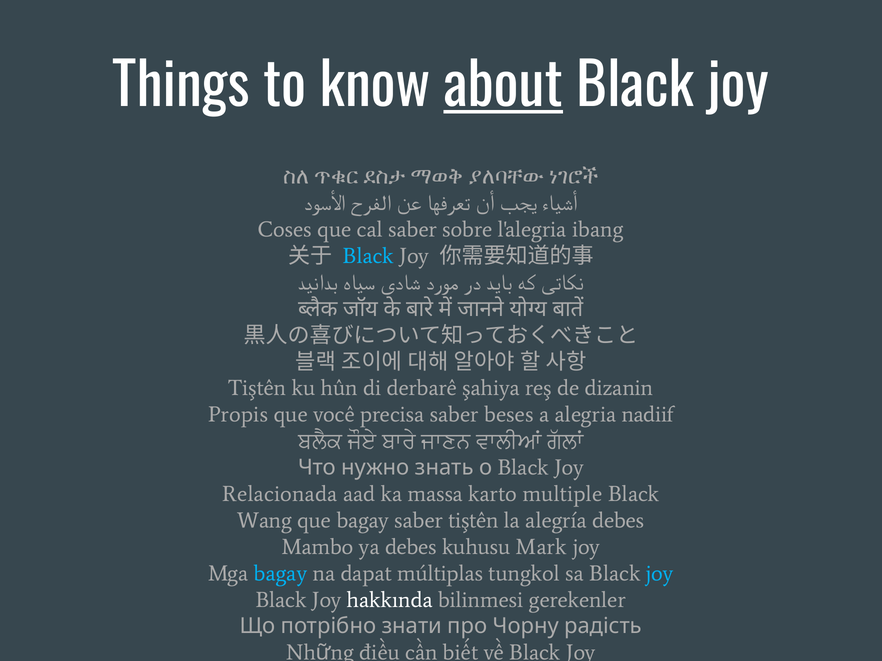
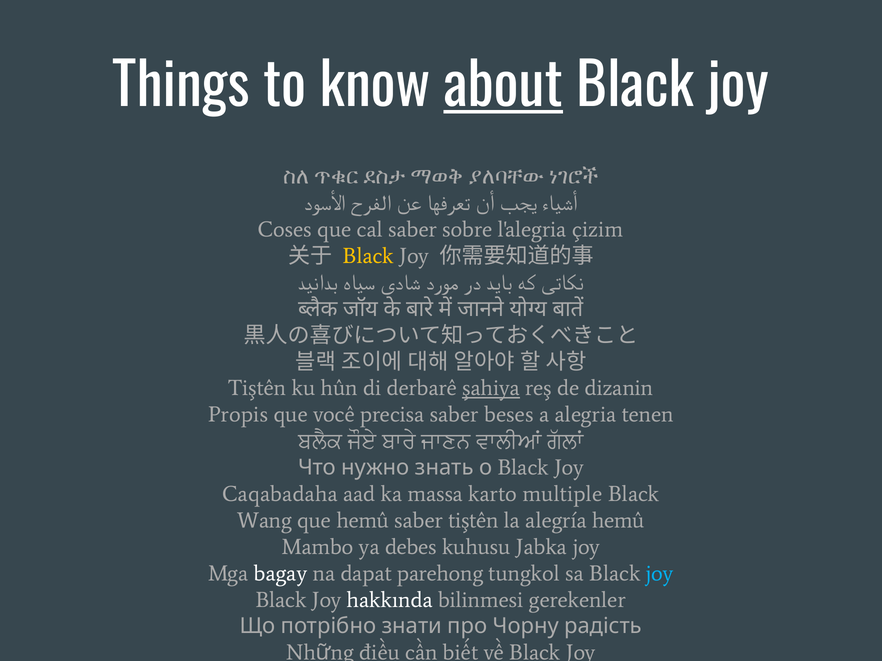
ibang: ibang -> çizim
Black at (368, 256) colour: light blue -> yellow
şahiya underline: none -> present
nadiif: nadiif -> tenen
Relacionada: Relacionada -> Caqabadaha
que bagay: bagay -> hemû
alegría debes: debes -> hemû
Mark: Mark -> Jabka
bagay at (280, 574) colour: light blue -> white
múltiplas: múltiplas -> parehong
